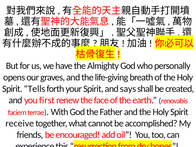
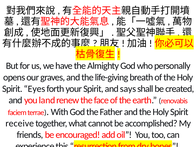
Tells: Tells -> Eyes
first: first -> land
